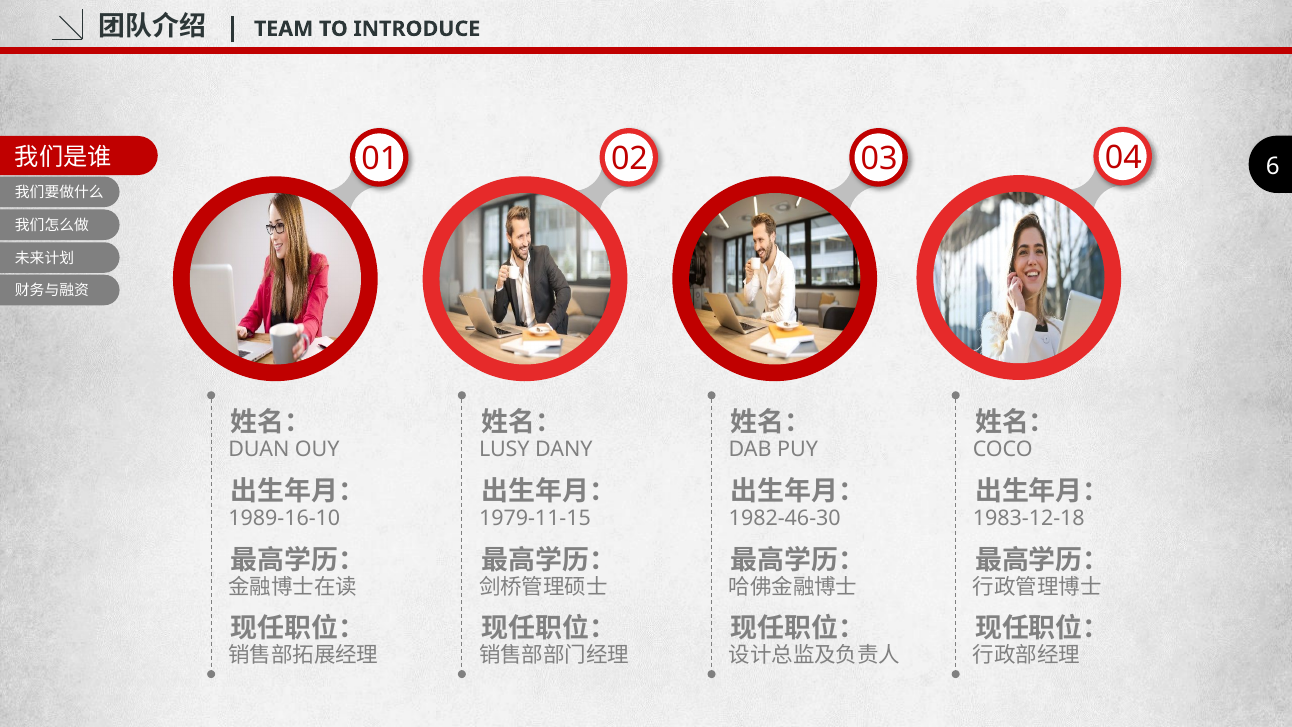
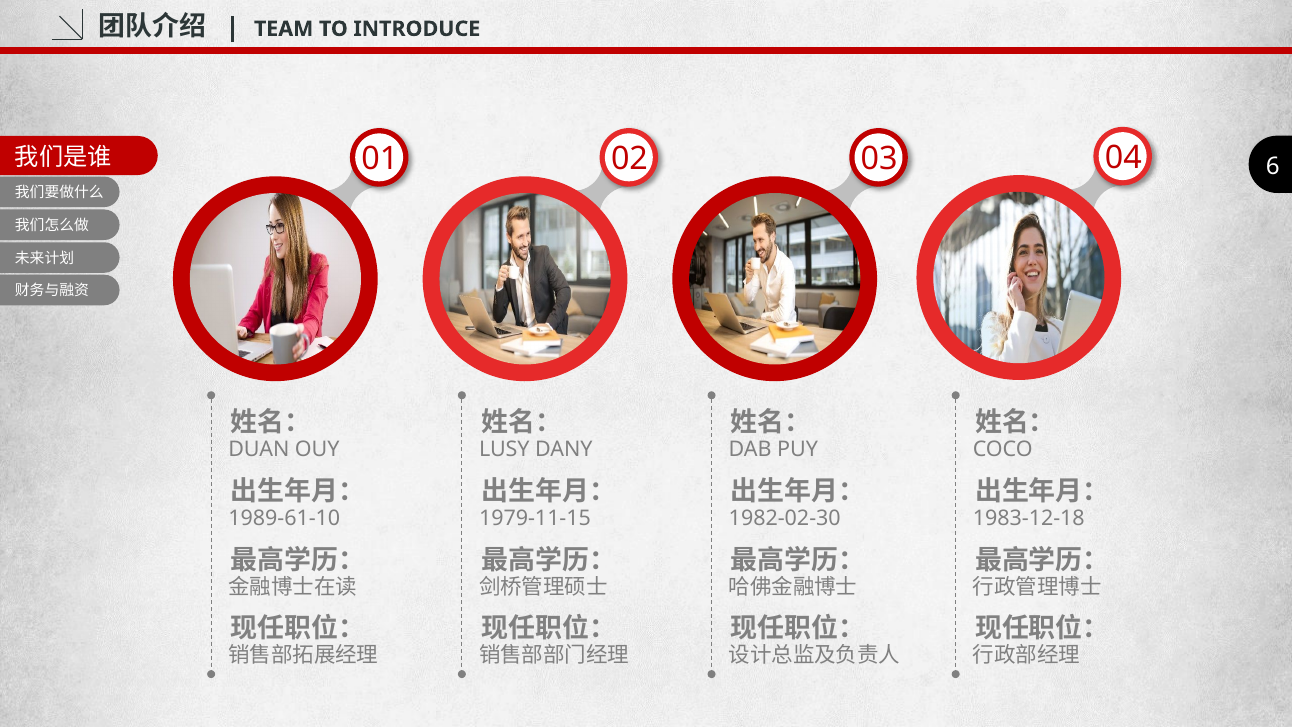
1989-16-10: 1989-16-10 -> 1989-61-10
1982-46-30: 1982-46-30 -> 1982-02-30
